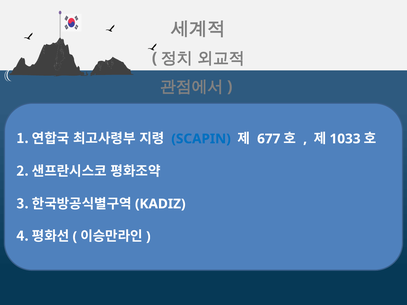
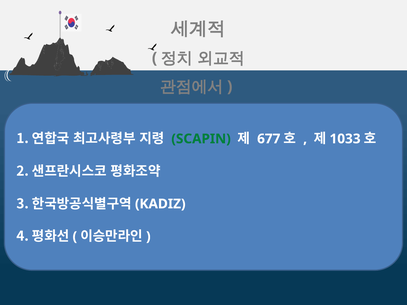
SCAPIN colour: blue -> green
